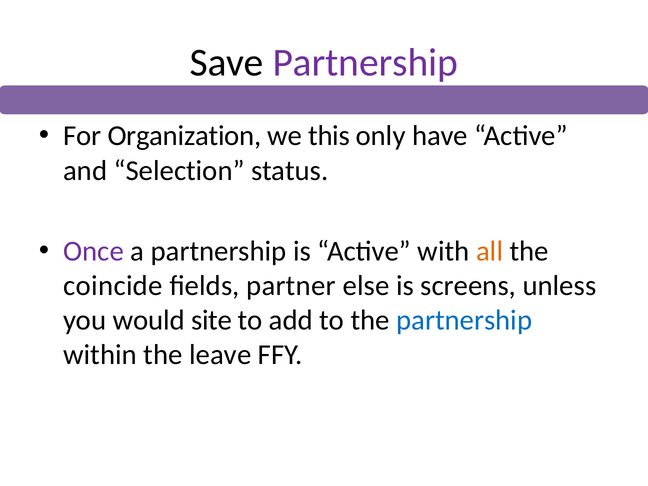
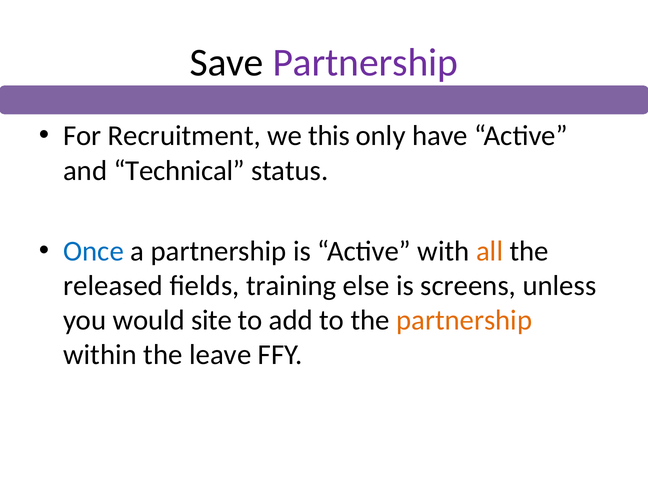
Organization: Organization -> Recruitment
Selection: Selection -> Technical
Once colour: purple -> blue
coincide: coincide -> released
partner: partner -> training
partnership at (464, 320) colour: blue -> orange
